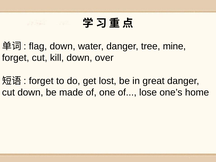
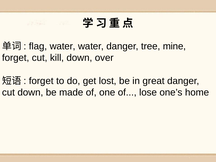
flag down: down -> water
